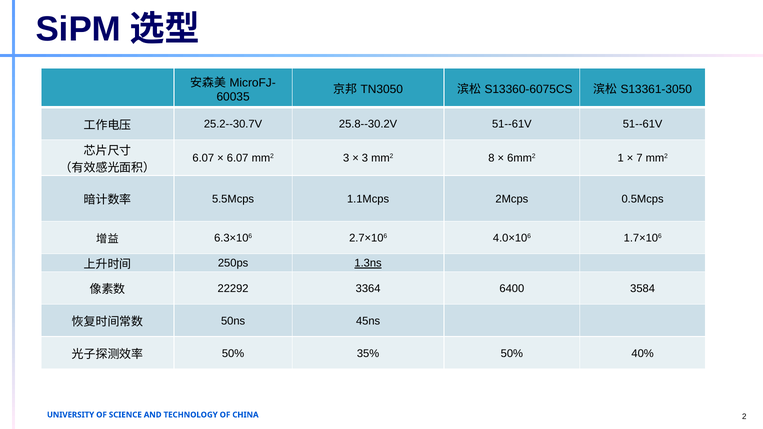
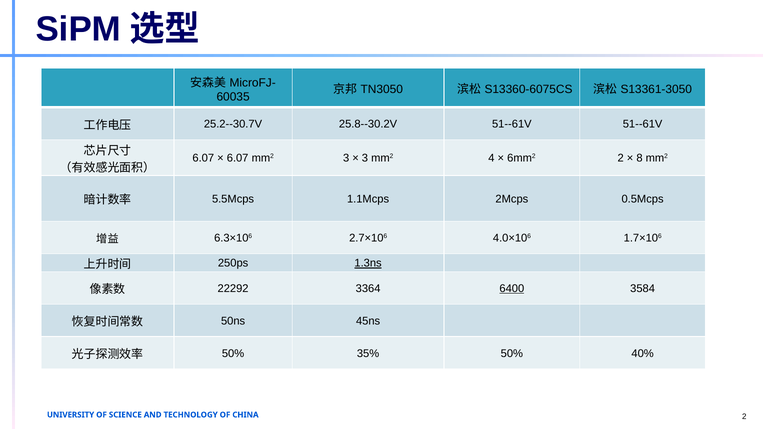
8: 8 -> 4
6mm2 1: 1 -> 2
7: 7 -> 8
6400 underline: none -> present
